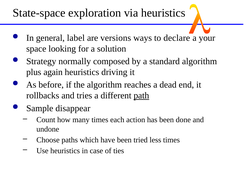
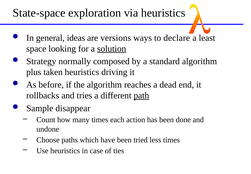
label: label -> ideas
your: your -> least
solution underline: none -> present
again: again -> taken
